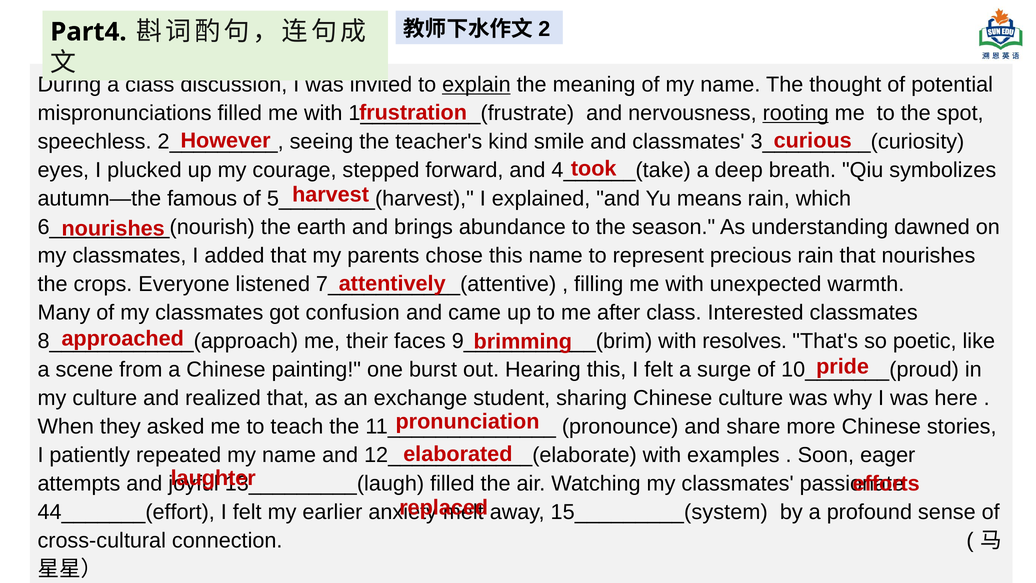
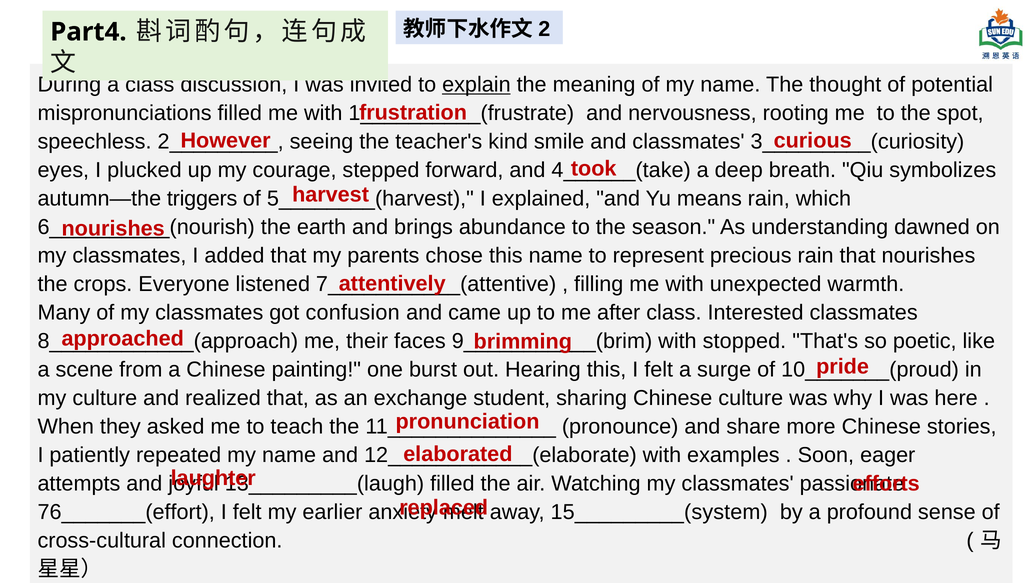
rooting underline: present -> none
famous: famous -> triggers
resolves: resolves -> stopped
44_______(effort: 44_______(effort -> 76_______(effort
